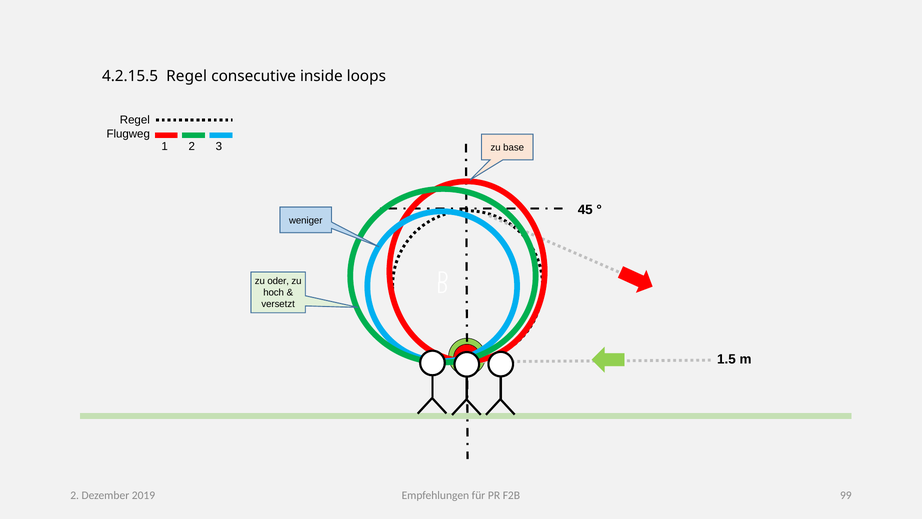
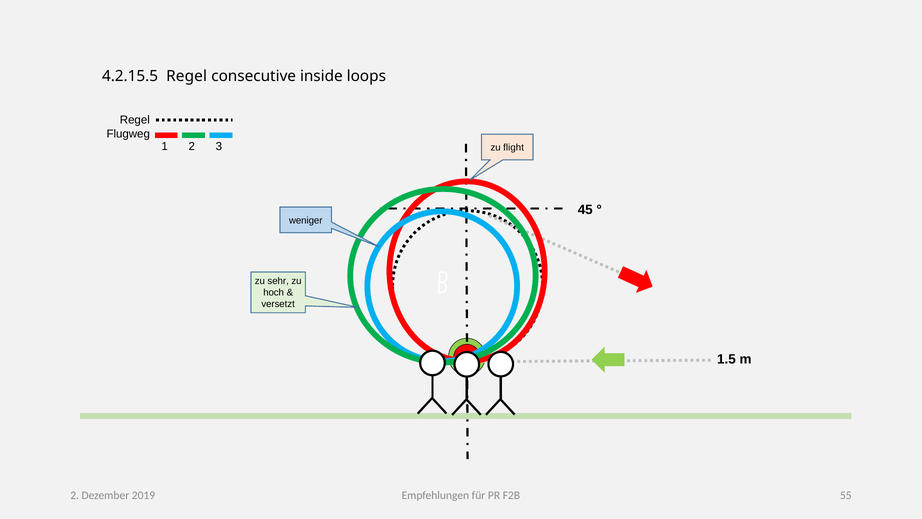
base: base -> flight
oder: oder -> sehr
99: 99 -> 55
